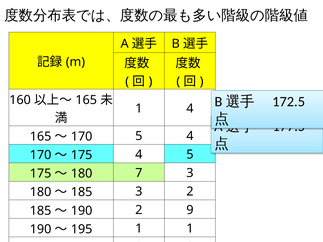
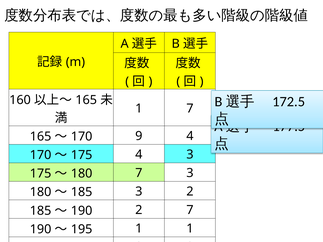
1 4: 4 -> 7
5 at (139, 136): 5 -> 9
4 5: 5 -> 3
2 9: 9 -> 7
